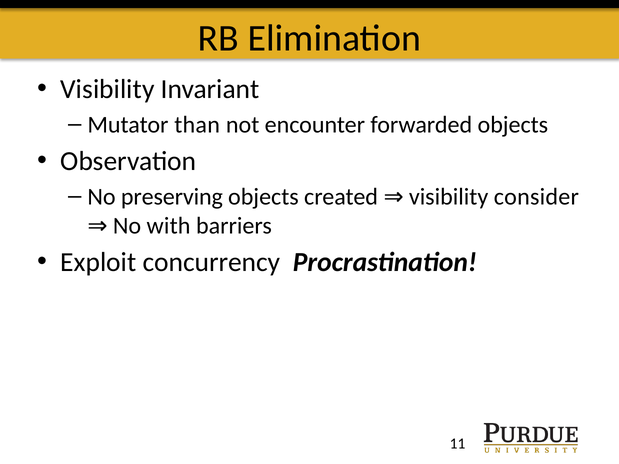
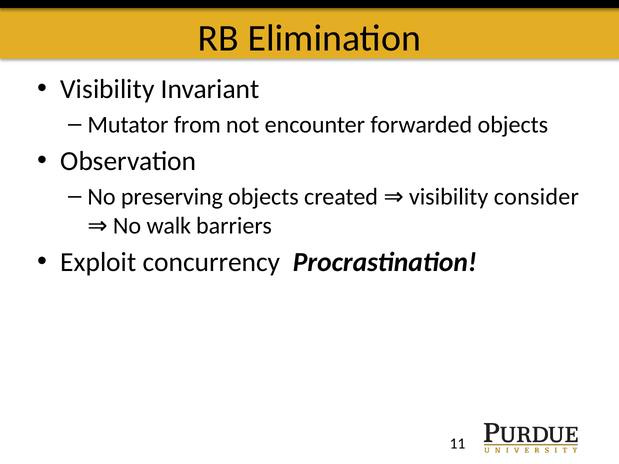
than: than -> from
with: with -> walk
